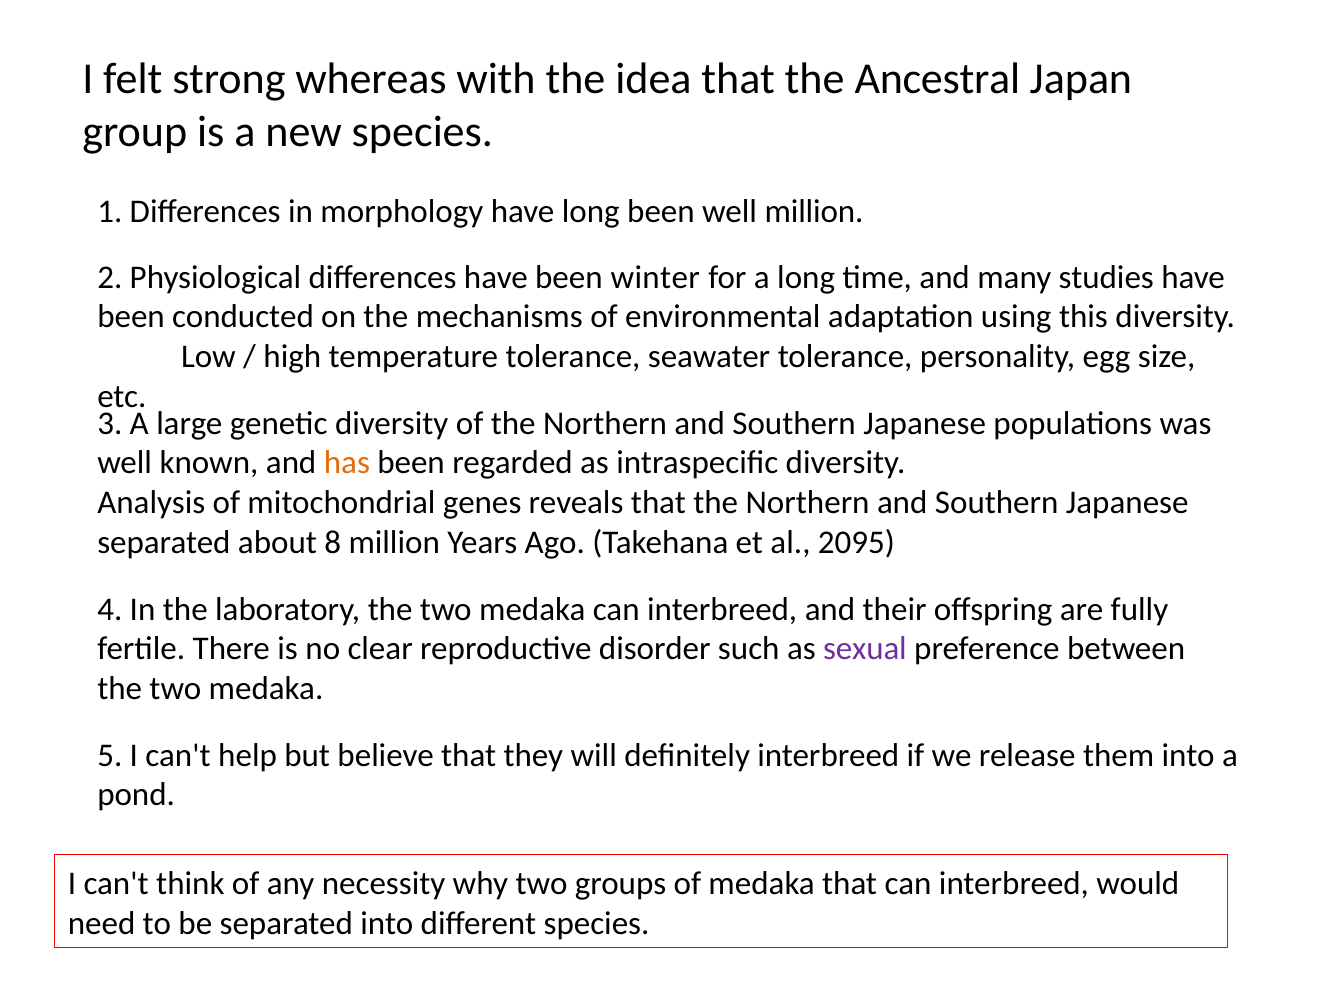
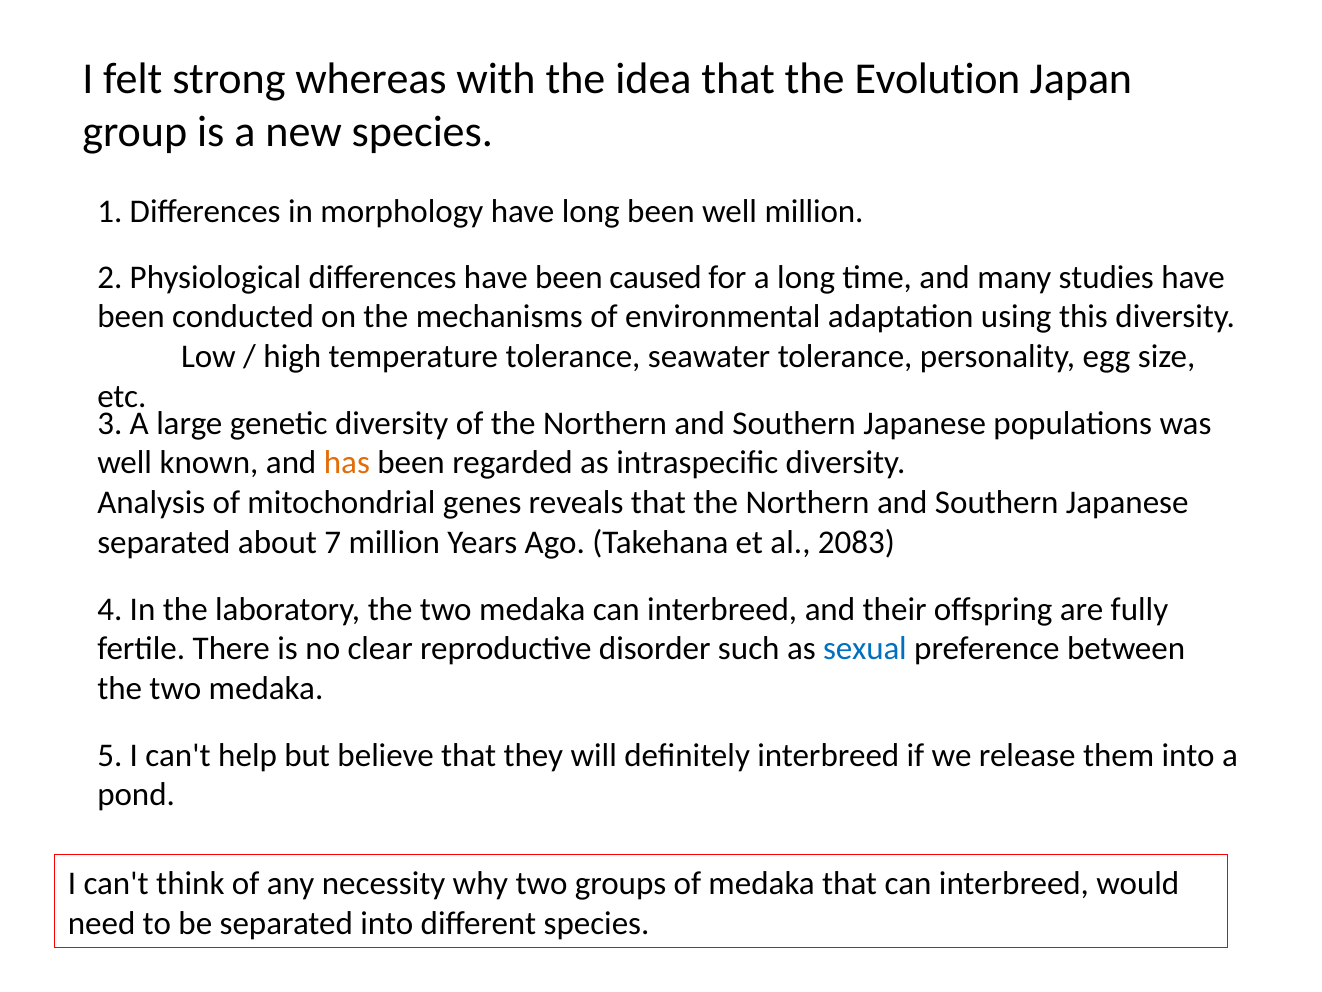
Ancestral: Ancestral -> Evolution
winter: winter -> caused
8: 8 -> 7
2095: 2095 -> 2083
sexual colour: purple -> blue
